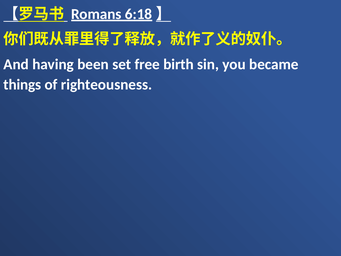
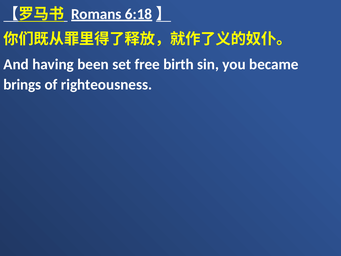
things: things -> brings
